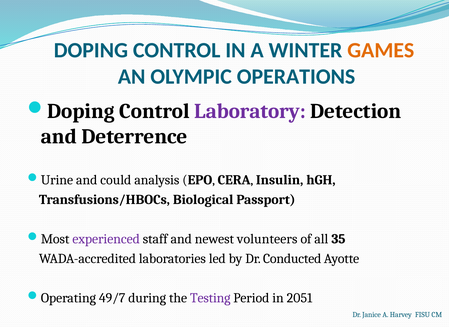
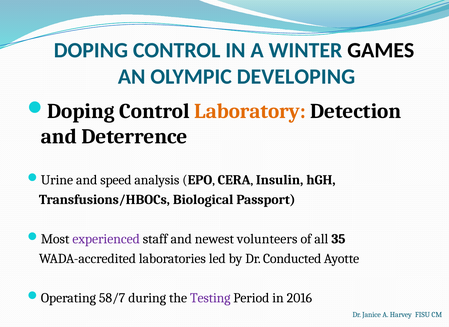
GAMES colour: orange -> black
OPERATIONS: OPERATIONS -> DEVELOPING
Laboratory colour: purple -> orange
could: could -> speed
49/7: 49/7 -> 58/7
2051: 2051 -> 2016
